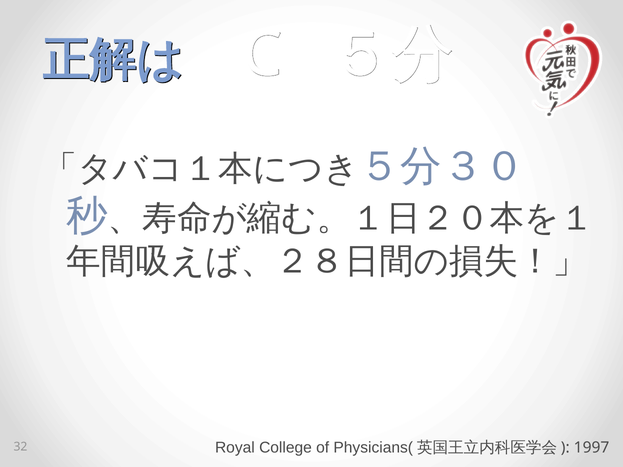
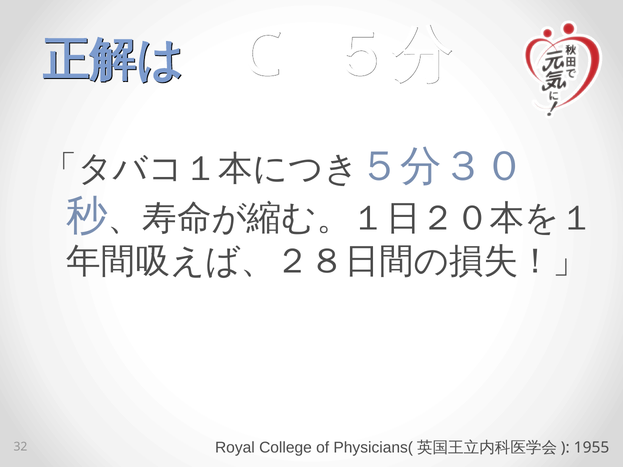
1997: 1997 -> 1955
